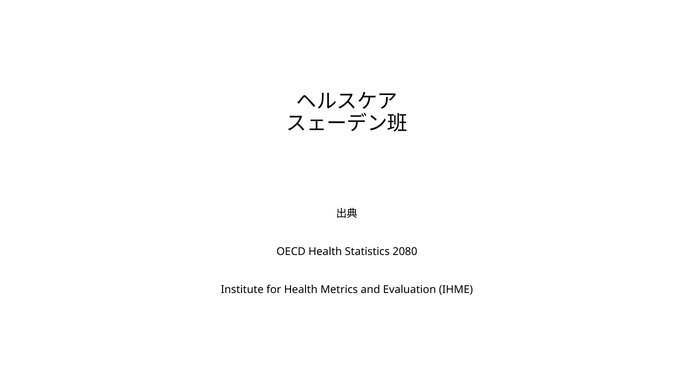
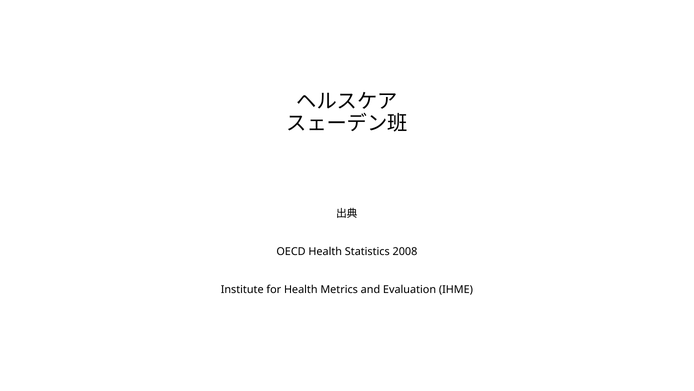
2080: 2080 -> 2008
